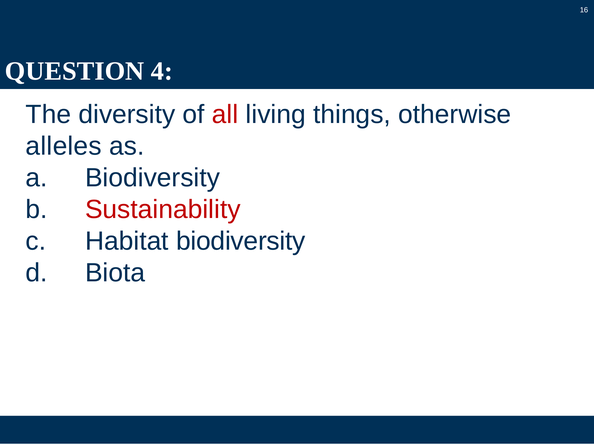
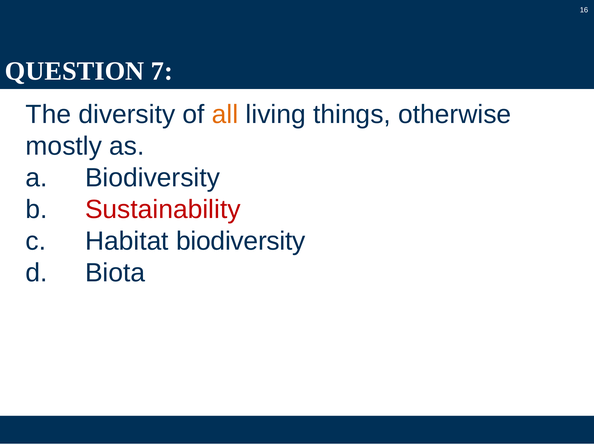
4: 4 -> 7
all colour: red -> orange
alleles: alleles -> mostly
